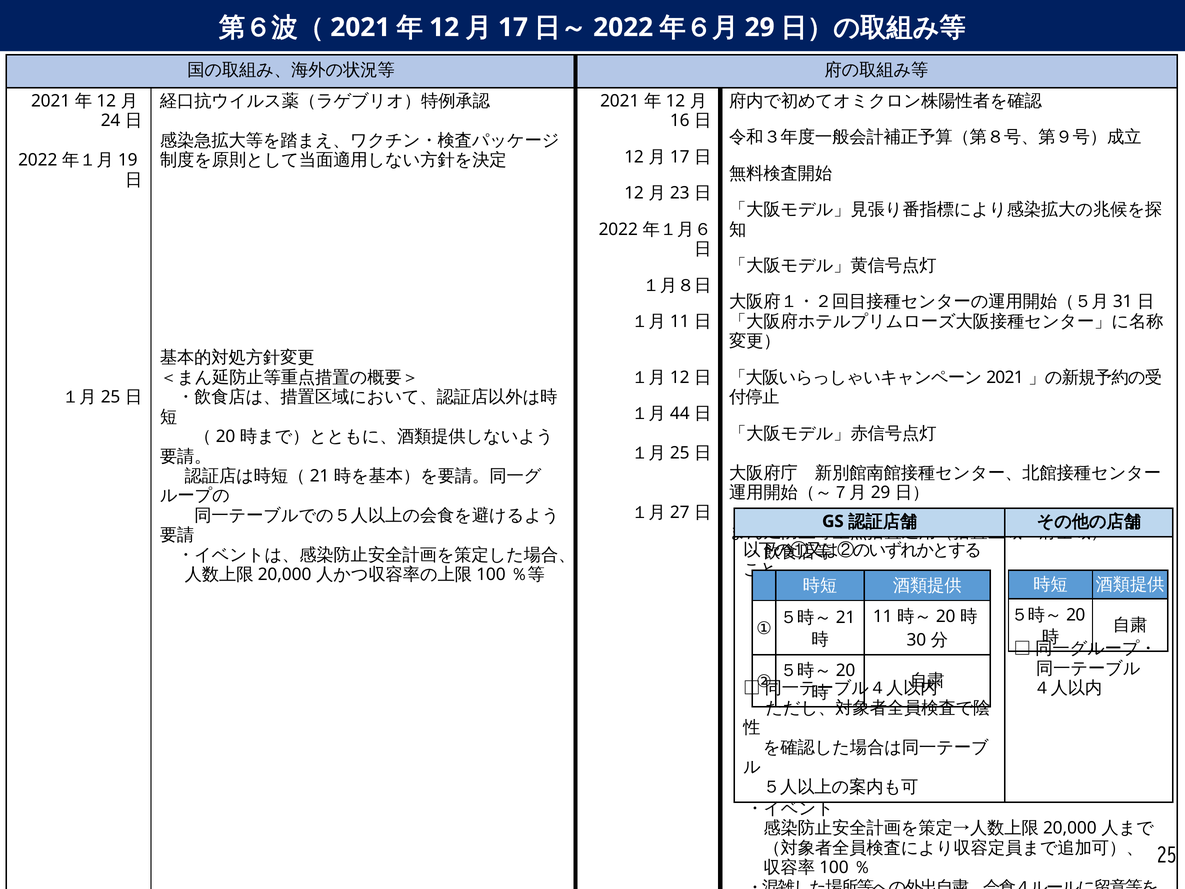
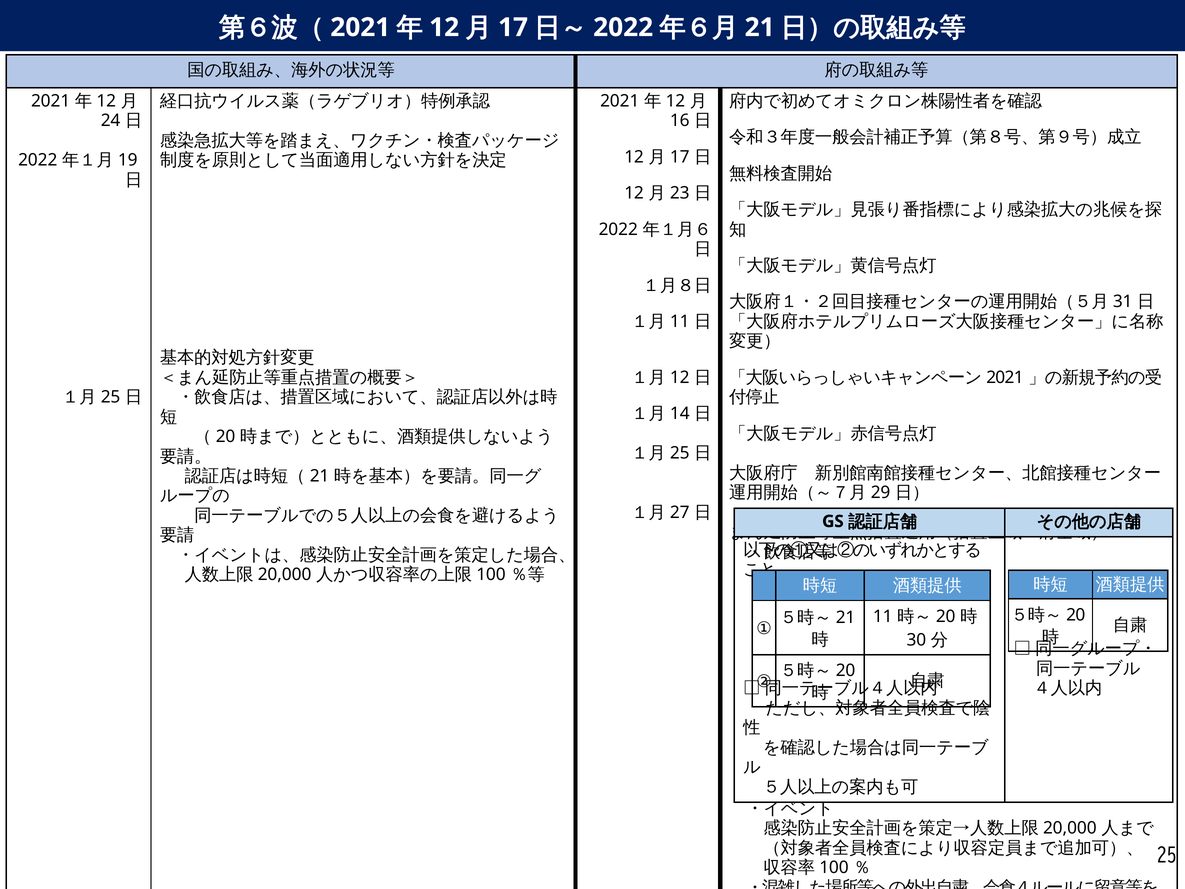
29 at (760, 27): 29 -> 21
44: 44 -> 14
